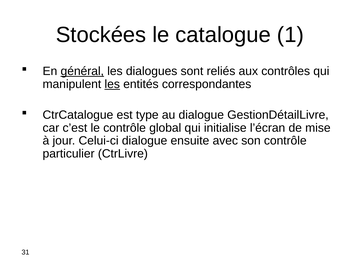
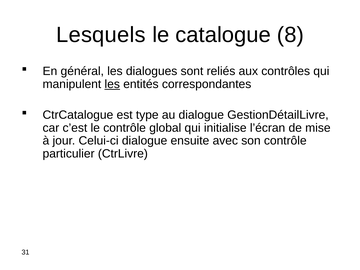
Stockées: Stockées -> Lesquels
1: 1 -> 8
général underline: present -> none
